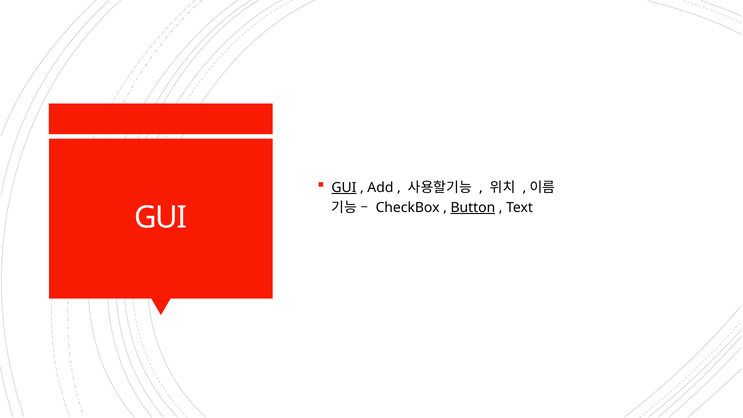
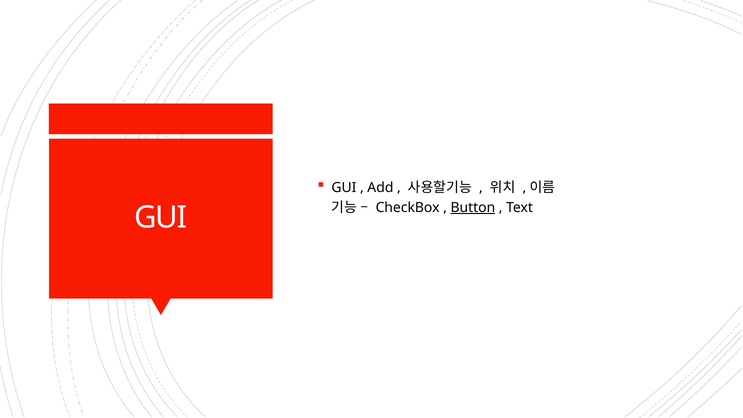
GUI at (344, 188) underline: present -> none
